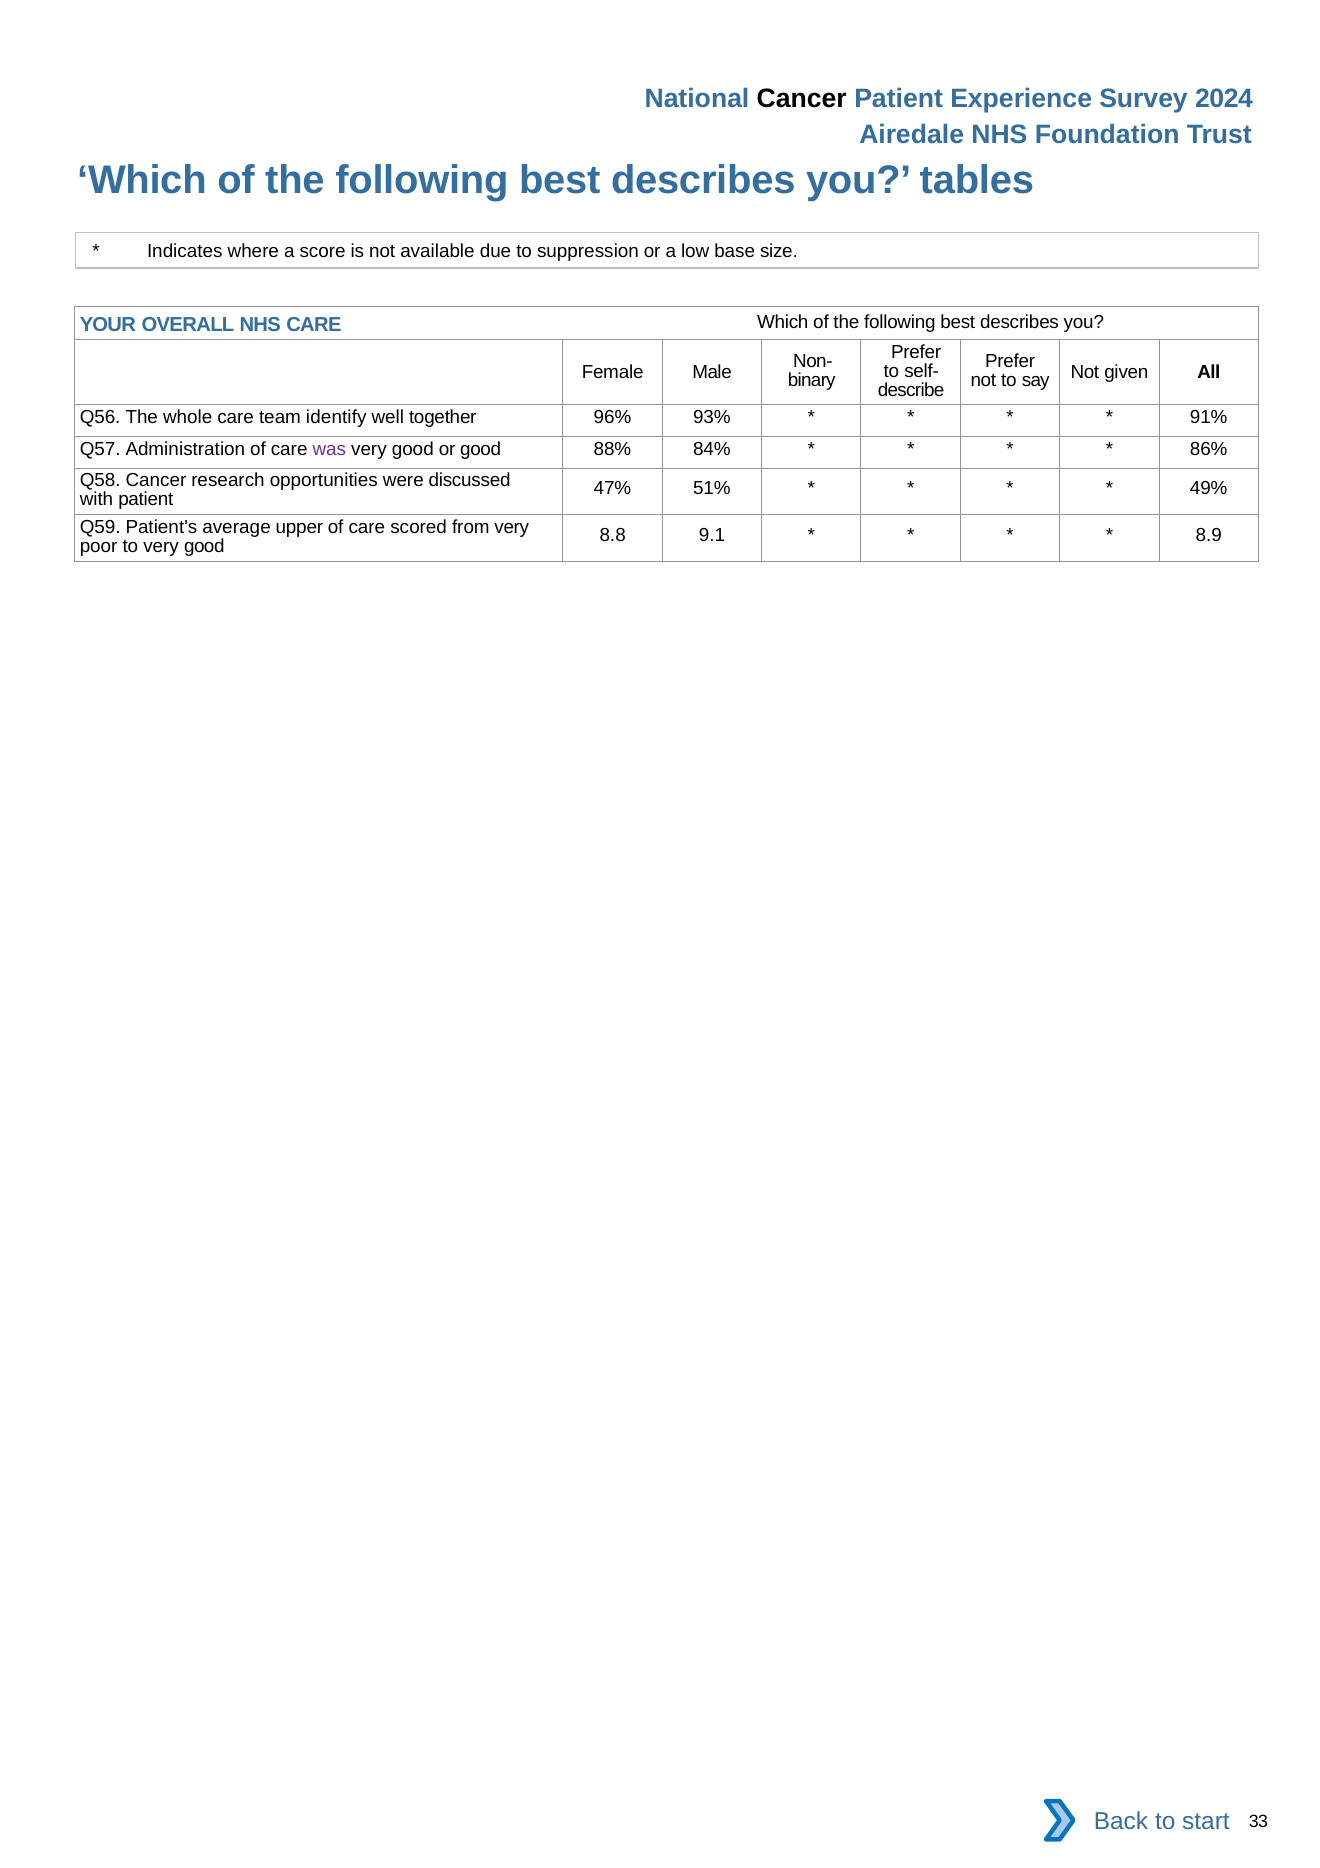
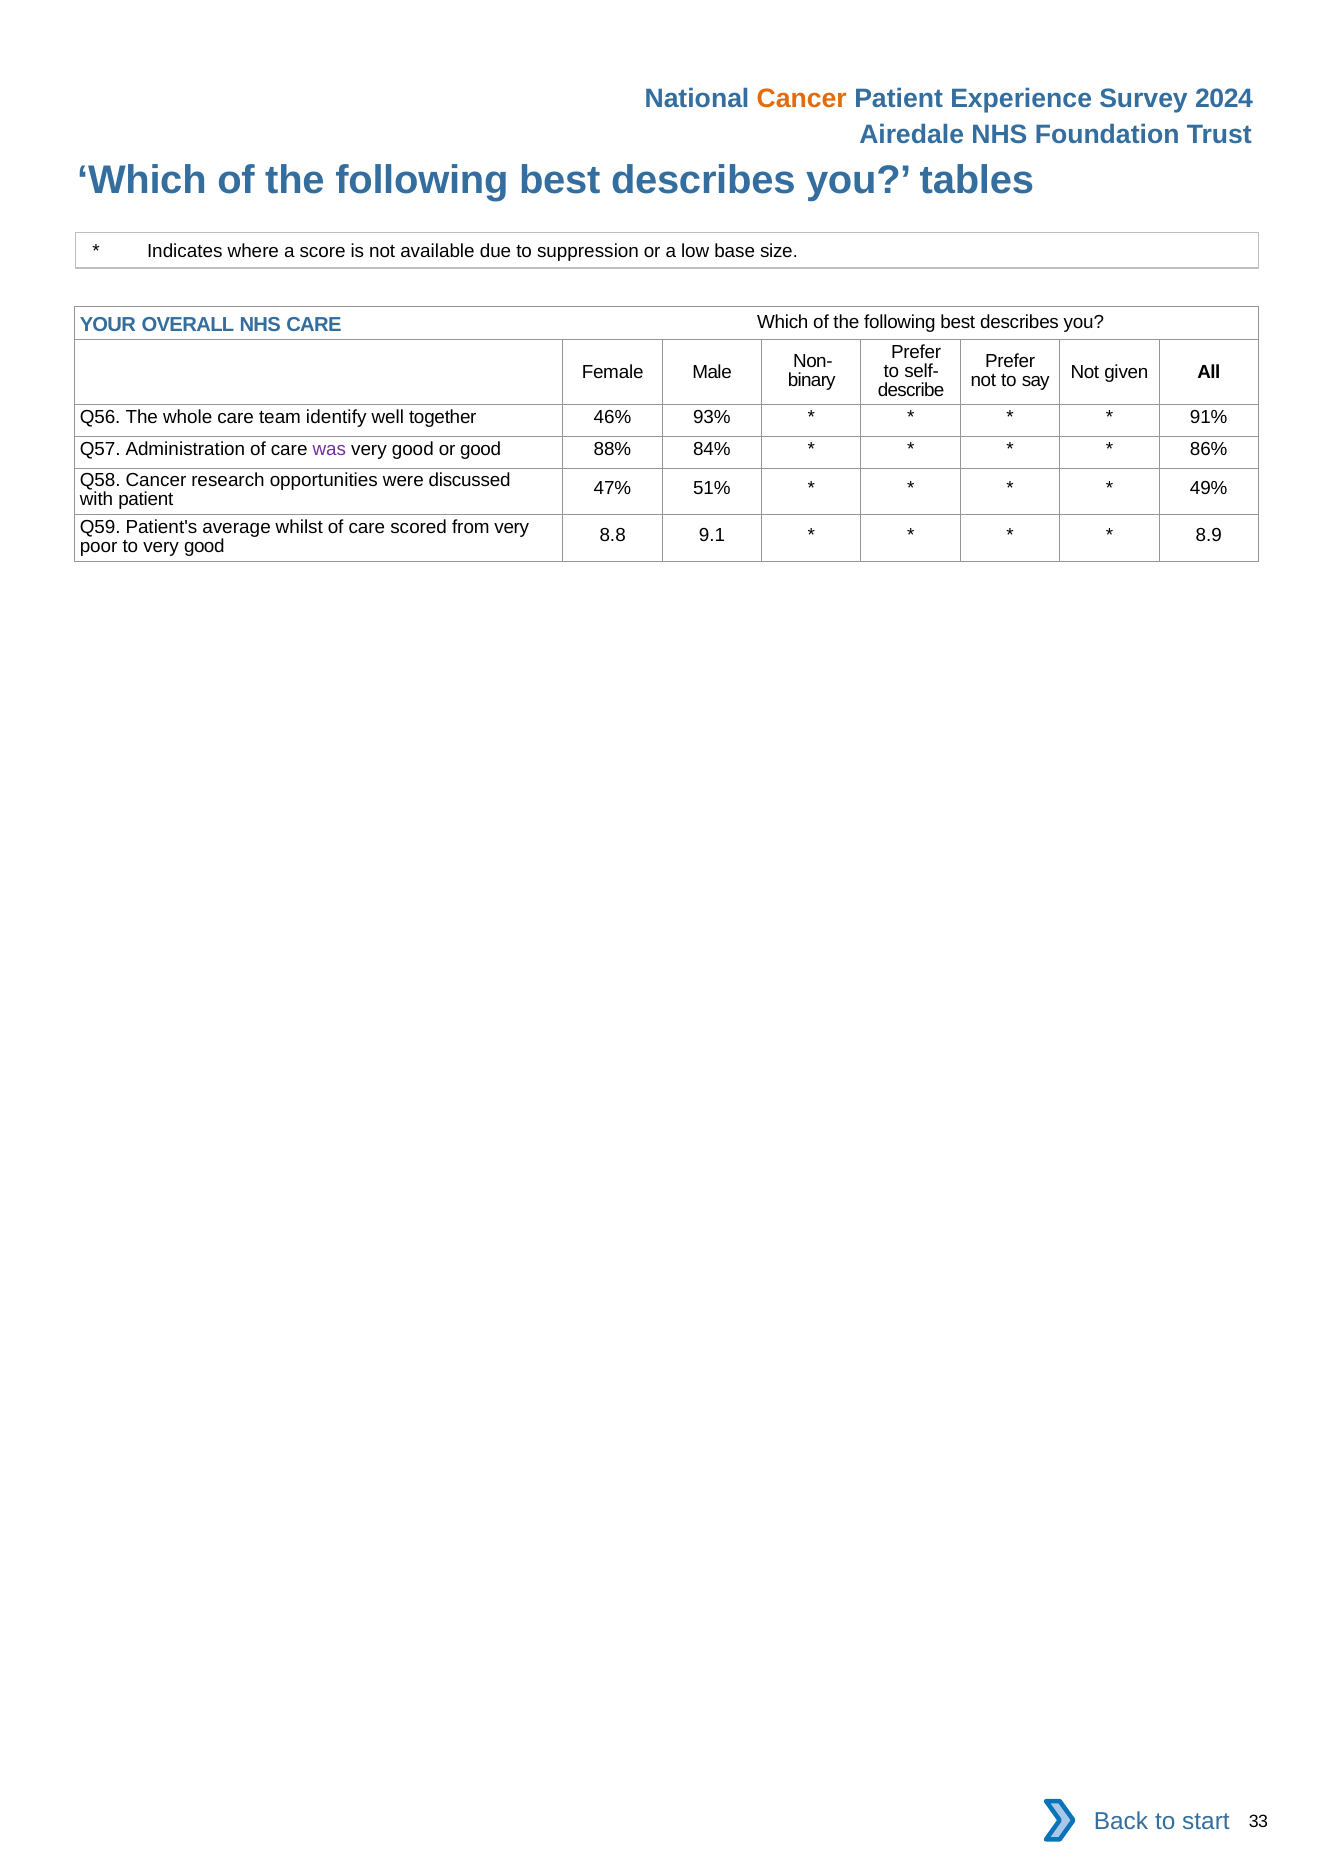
Cancer at (802, 98) colour: black -> orange
96%: 96% -> 46%
upper: upper -> whilst
